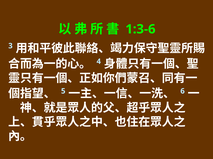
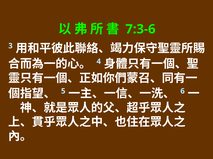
1:3-6: 1:3-6 -> 7:3-6
